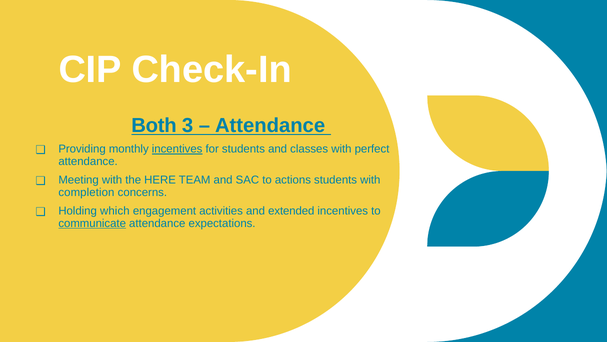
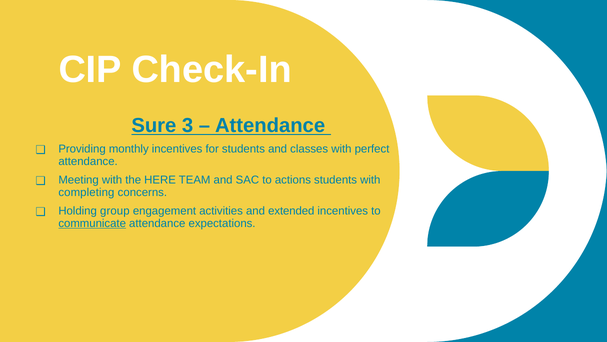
Both: Both -> Sure
incentives at (177, 149) underline: present -> none
completion: completion -> completing
which: which -> group
